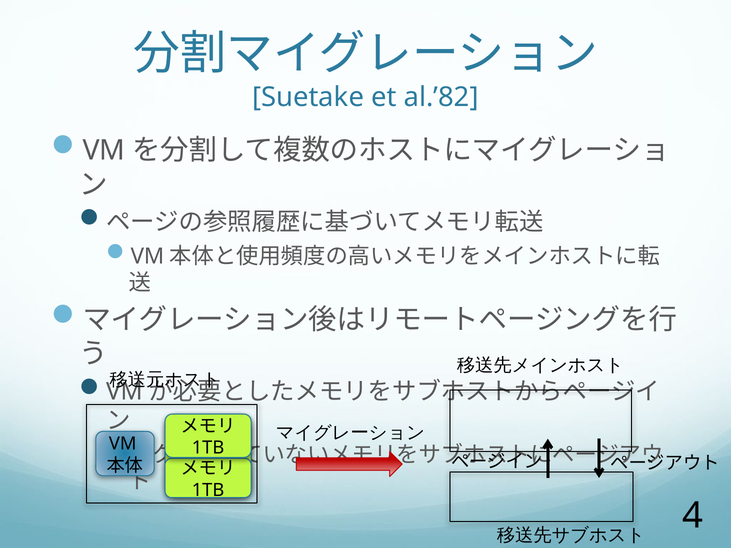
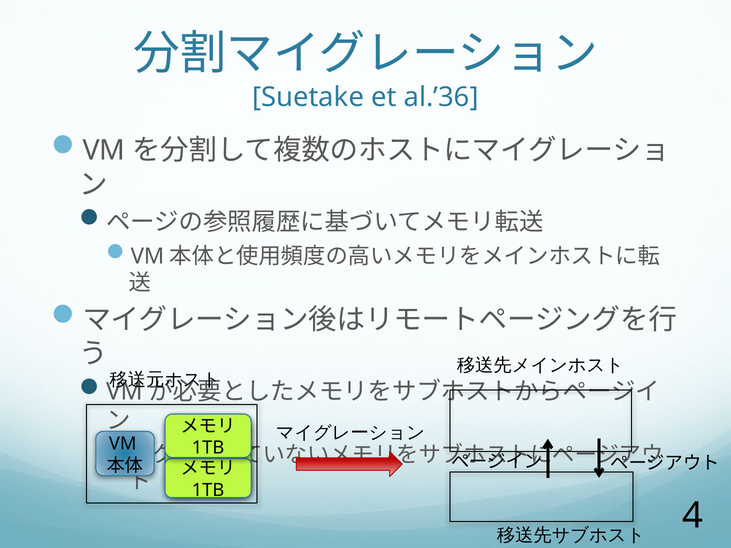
al.’82: al.’82 -> al.’36
